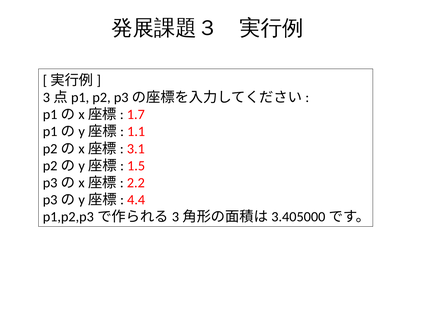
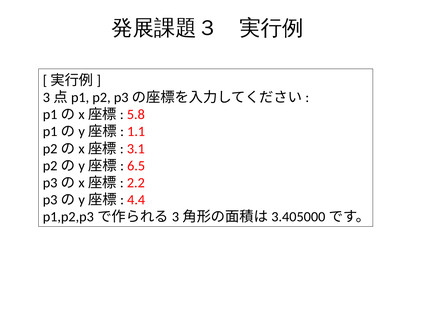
1.7: 1.7 -> 5.8
1.5: 1.5 -> 6.5
